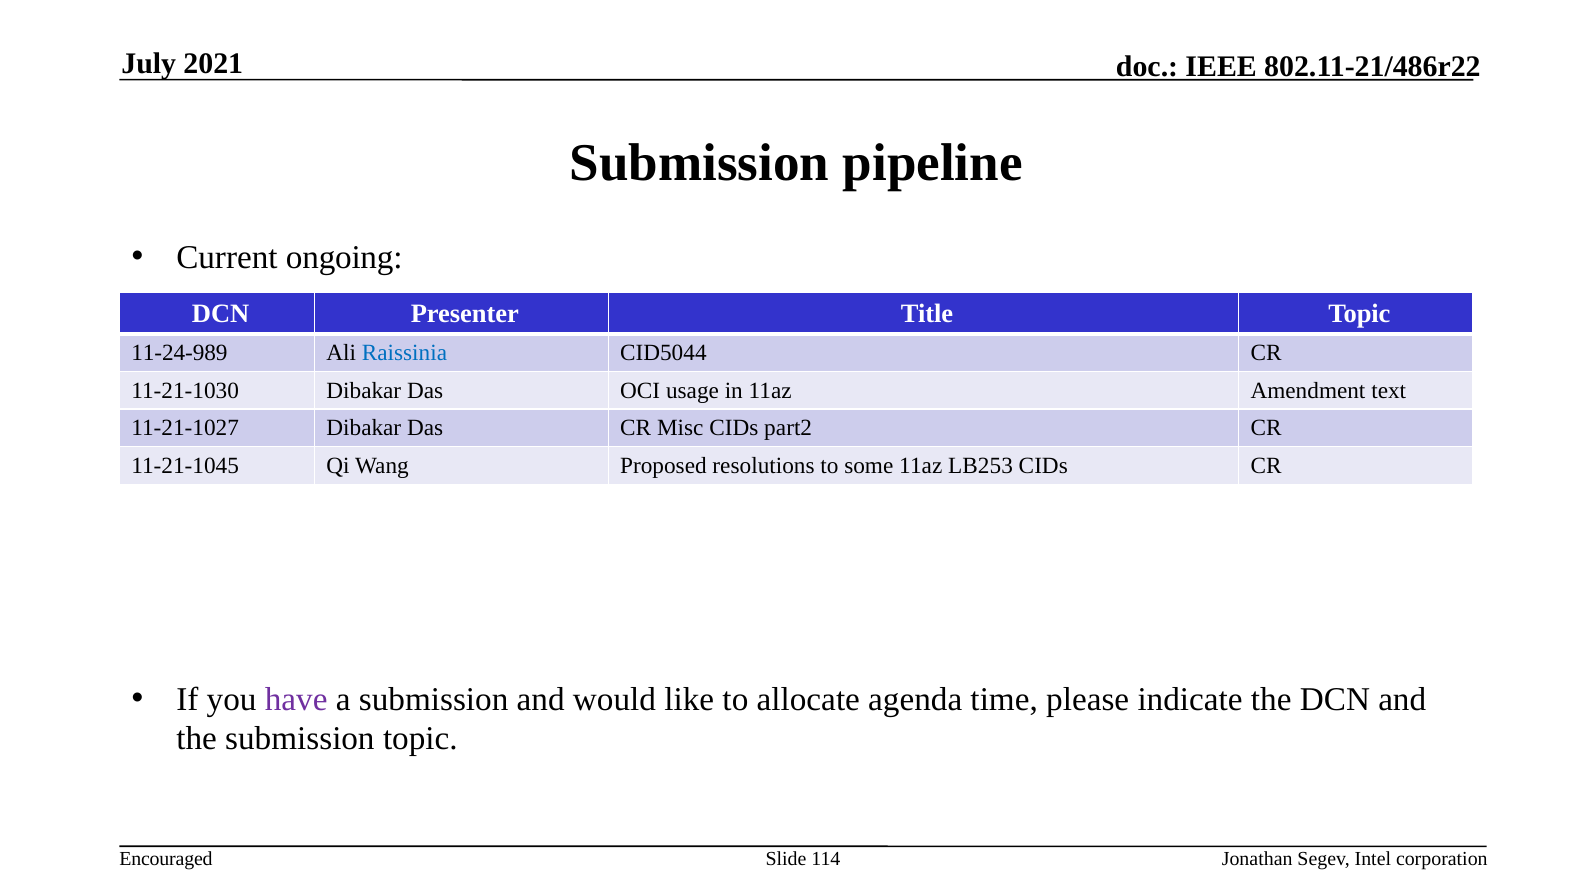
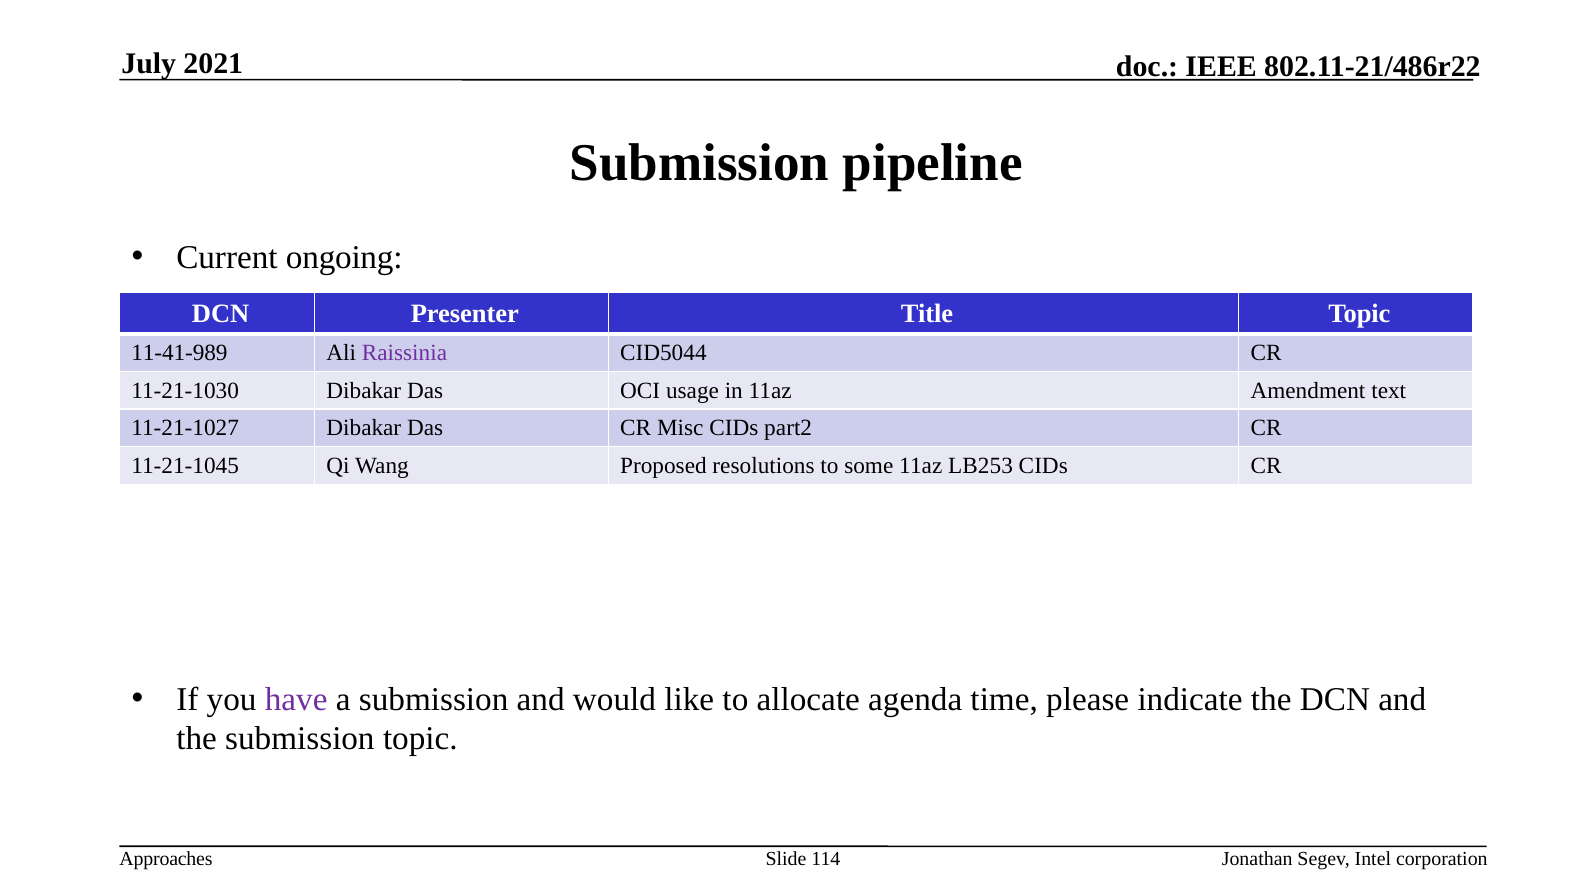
11-24-989: 11-24-989 -> 11-41-989
Raissinia colour: blue -> purple
Encouraged: Encouraged -> Approaches
